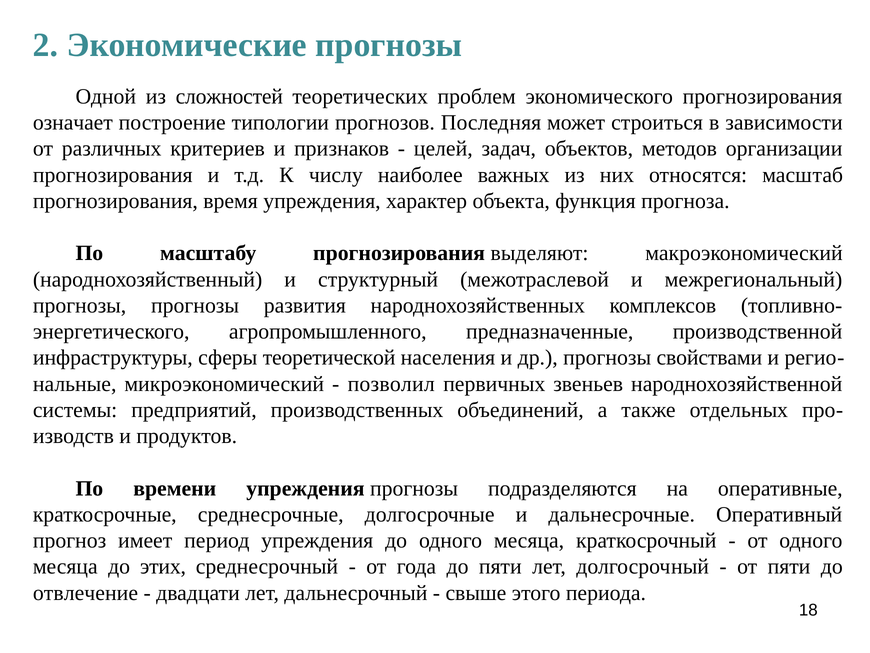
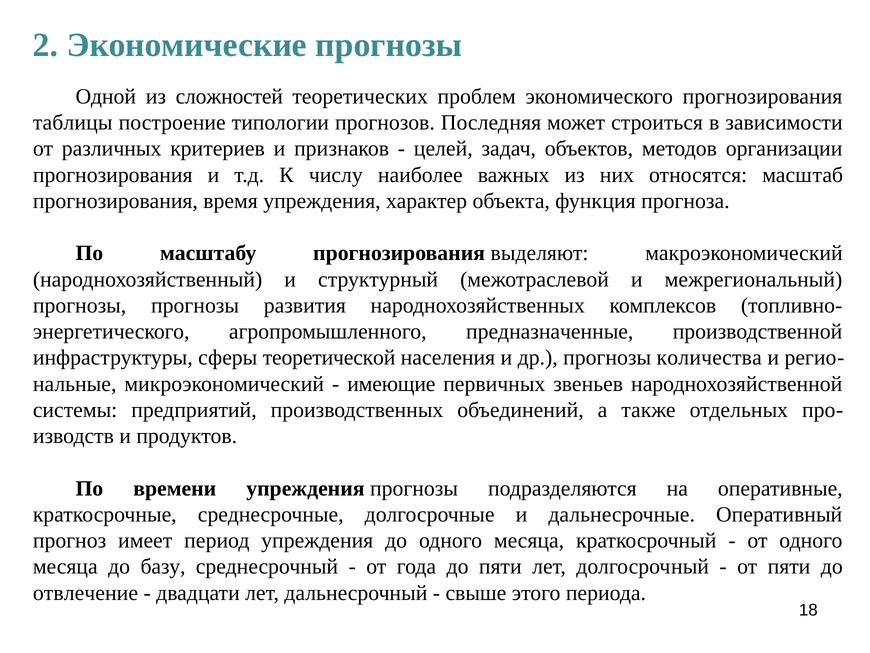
означает: означает -> таблицы
свойствами: свойствами -> количества
позволил: позволил -> имеющие
этих: этих -> базу
